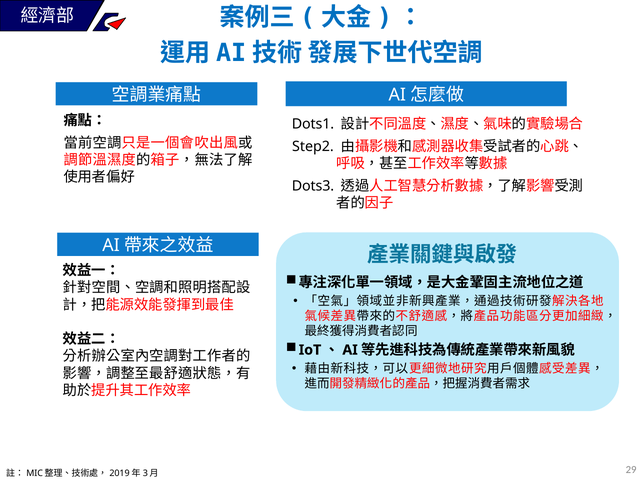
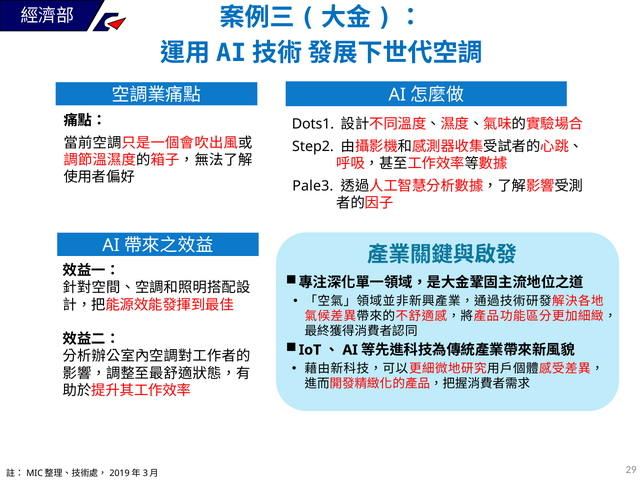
Dots3: Dots3 -> Pale3
